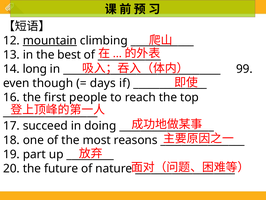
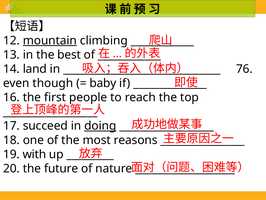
long: long -> land
99: 99 -> 76
days: days -> baby
doing underline: none -> present
part: part -> with
